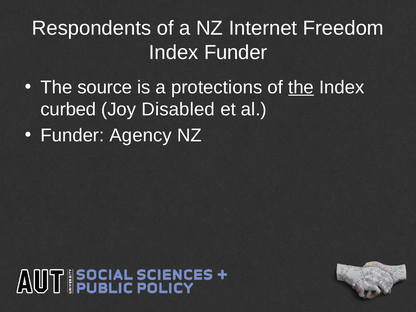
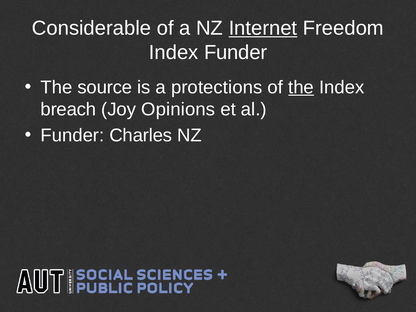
Respondents: Respondents -> Considerable
Internet underline: none -> present
curbed: curbed -> breach
Disabled: Disabled -> Opinions
Agency: Agency -> Charles
